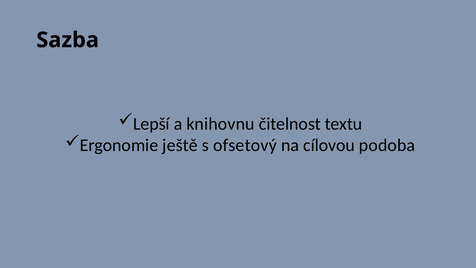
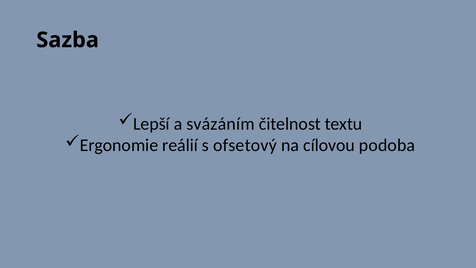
knihovnu: knihovnu -> svázáním
ještě: ještě -> reálií
